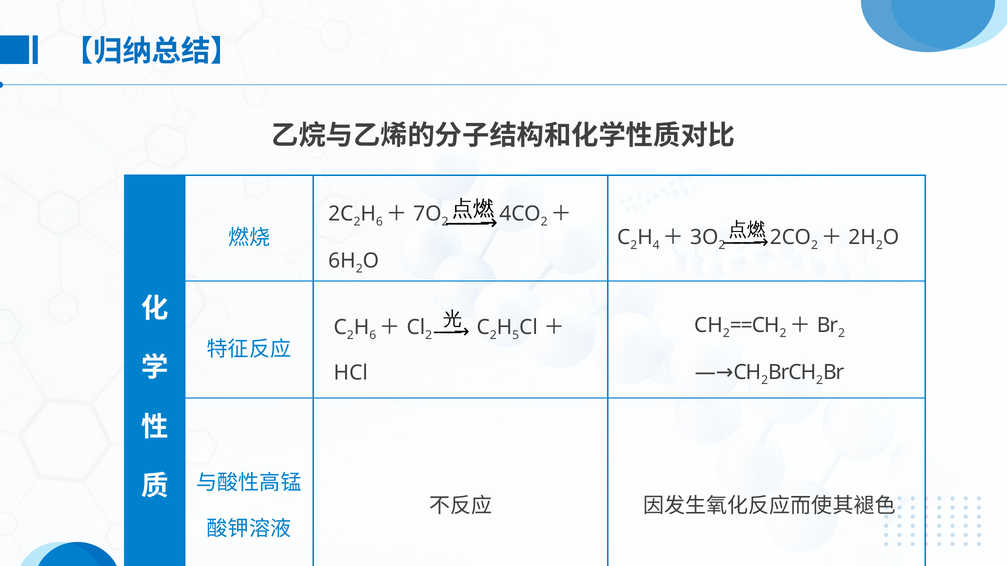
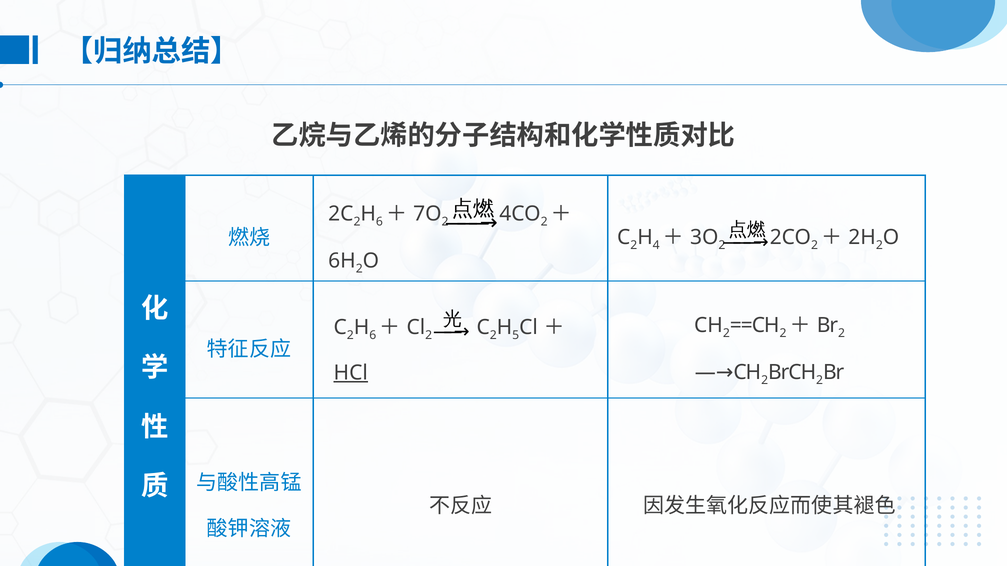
HCl underline: none -> present
